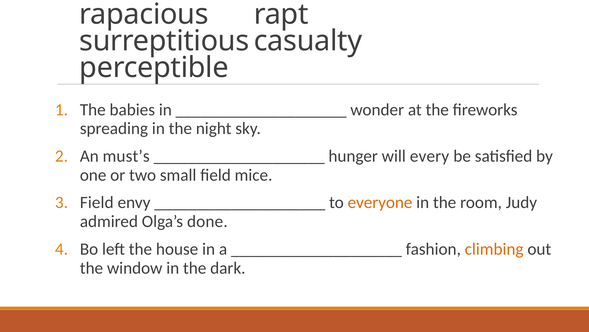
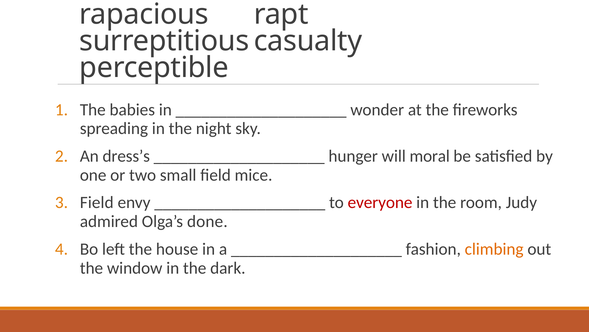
must’s: must’s -> dress’s
every: every -> moral
everyone colour: orange -> red
